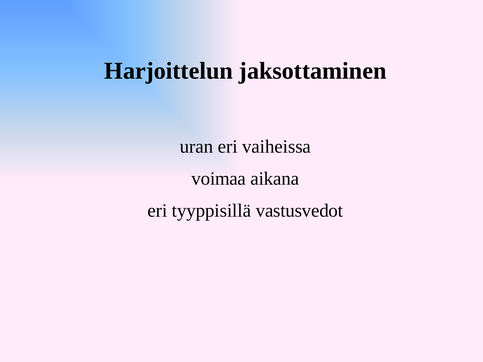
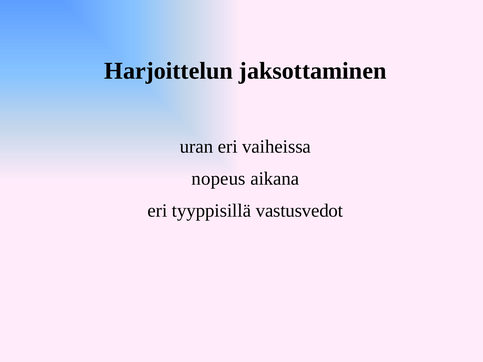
voimaa: voimaa -> nopeus
